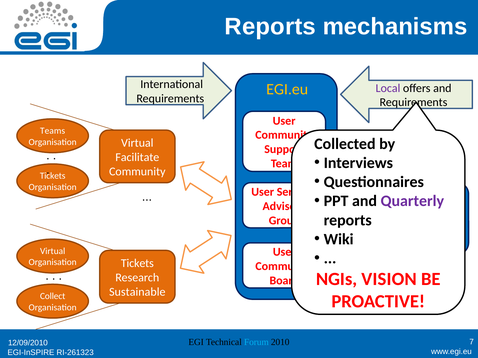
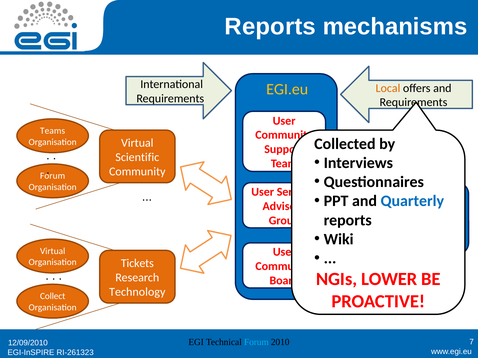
Local colour: purple -> orange
Facilitate: Facilitate -> Scientific
Tickets at (53, 176): Tickets -> Forum
Quarterly colour: purple -> blue
VISION: VISION -> LOWER
Sustainable: Sustainable -> Technology
